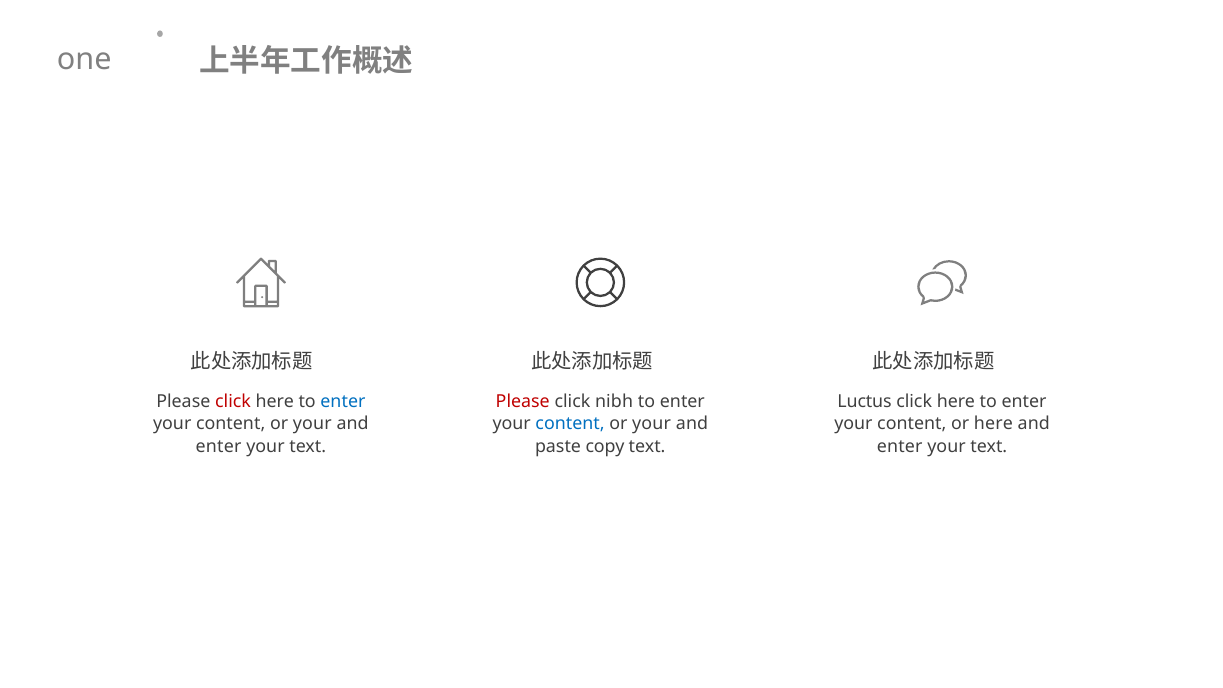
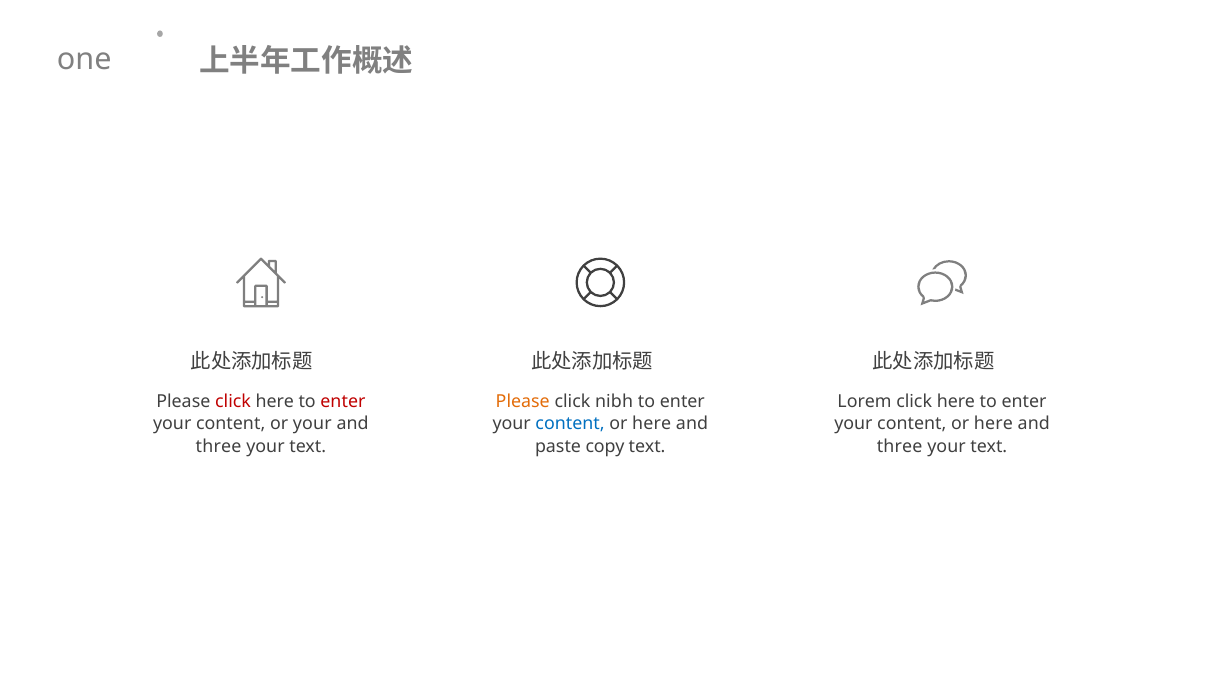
enter at (343, 401) colour: blue -> red
Please at (523, 401) colour: red -> orange
Luctus: Luctus -> Lorem
your at (652, 424): your -> here
enter at (219, 447): enter -> three
enter at (900, 447): enter -> three
